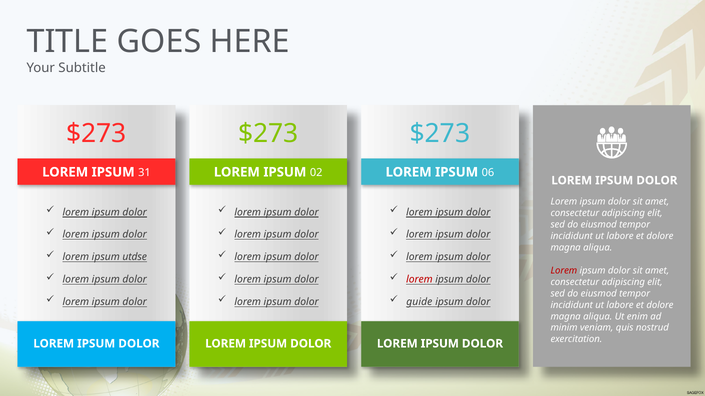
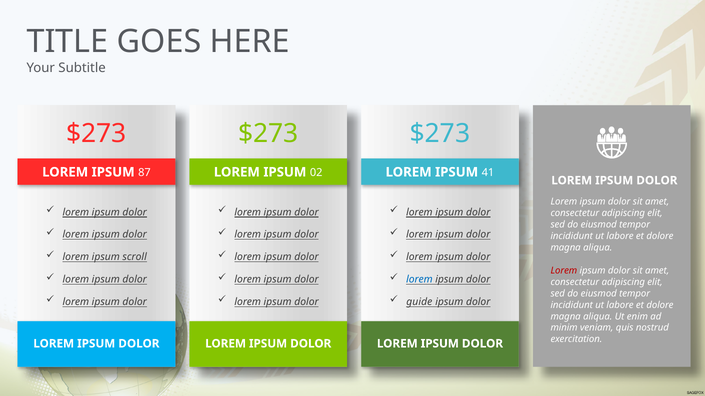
31: 31 -> 87
06: 06 -> 41
utdse: utdse -> scroll
lorem at (419, 280) colour: red -> blue
